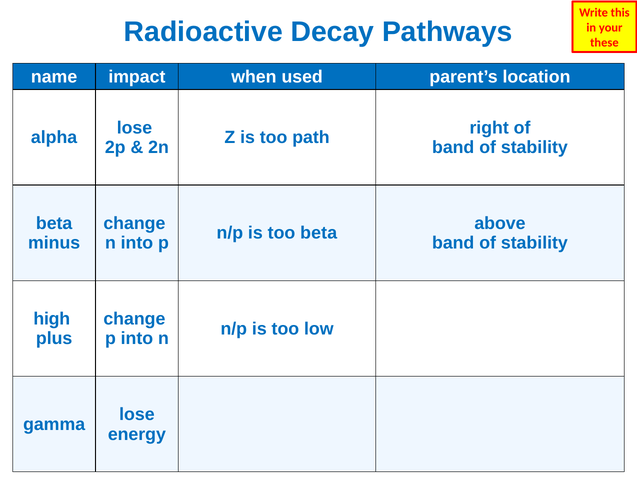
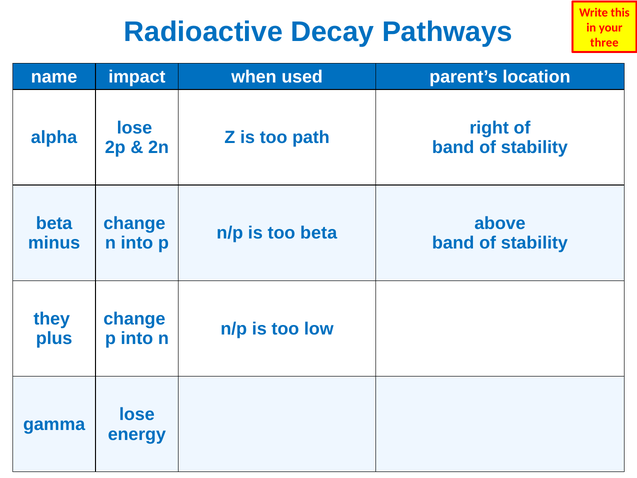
these: these -> three
high: high -> they
